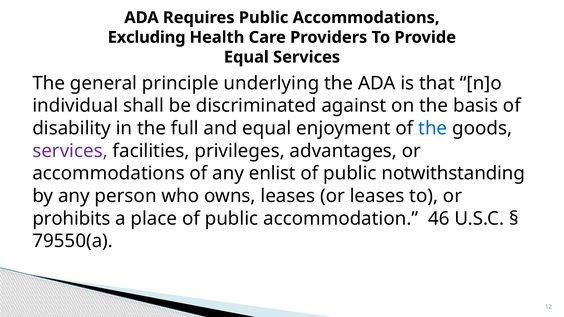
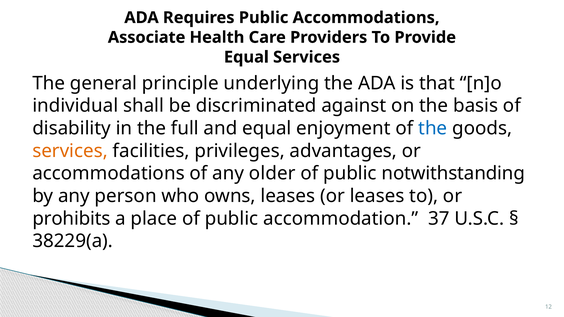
Excluding: Excluding -> Associate
services at (70, 151) colour: purple -> orange
enlist: enlist -> older
46: 46 -> 37
79550(a: 79550(a -> 38229(a
